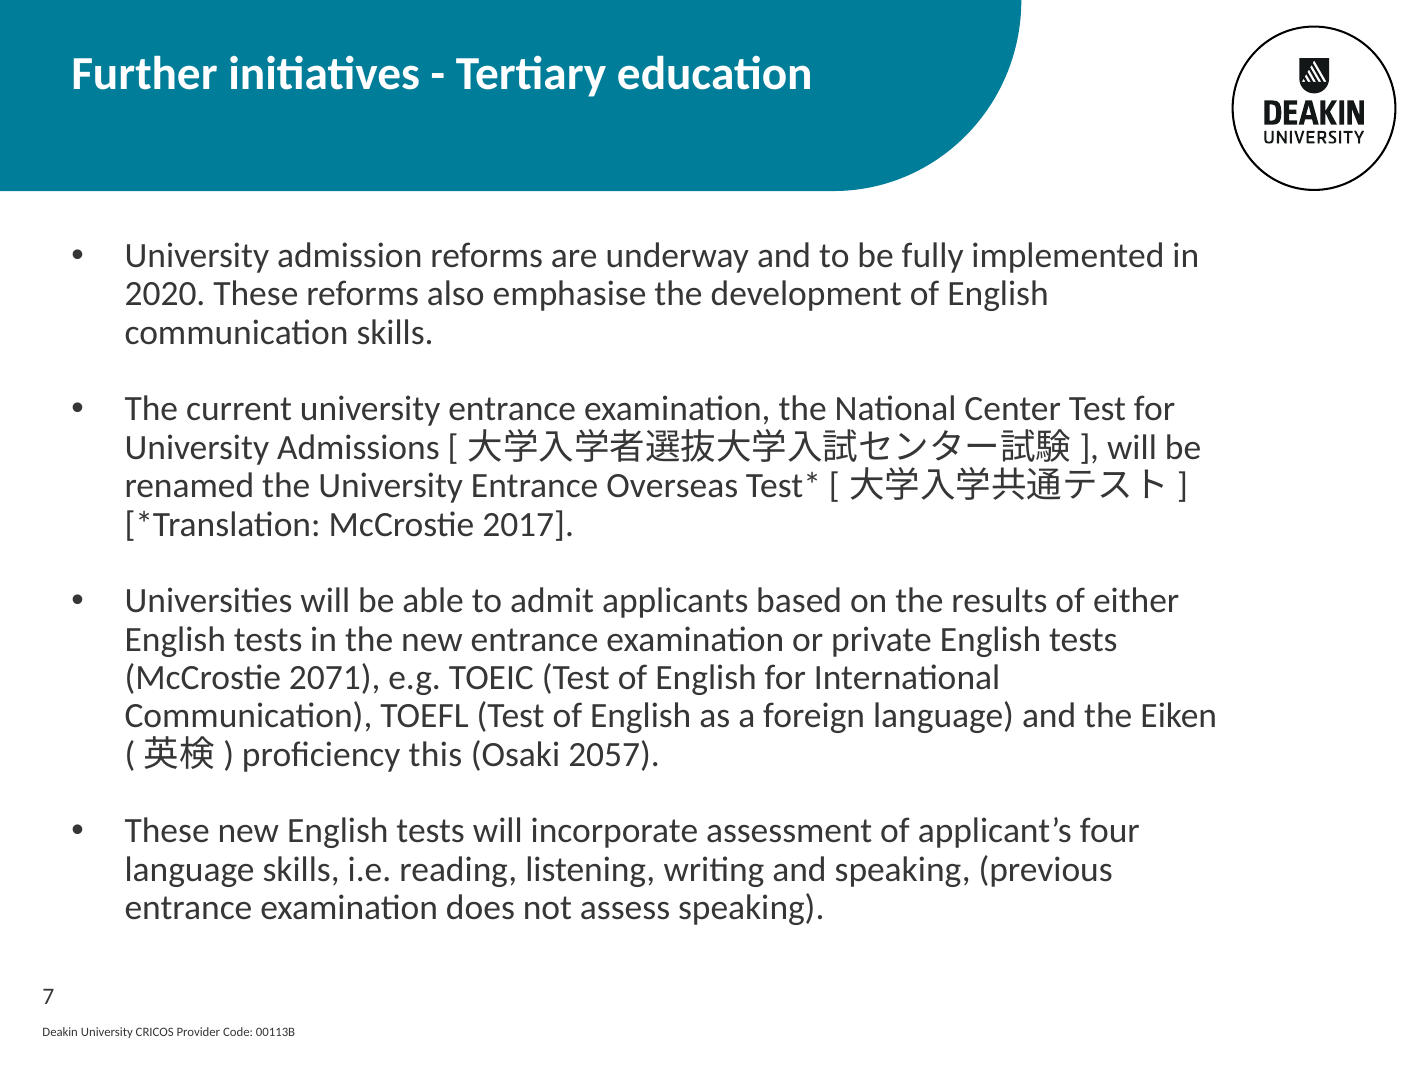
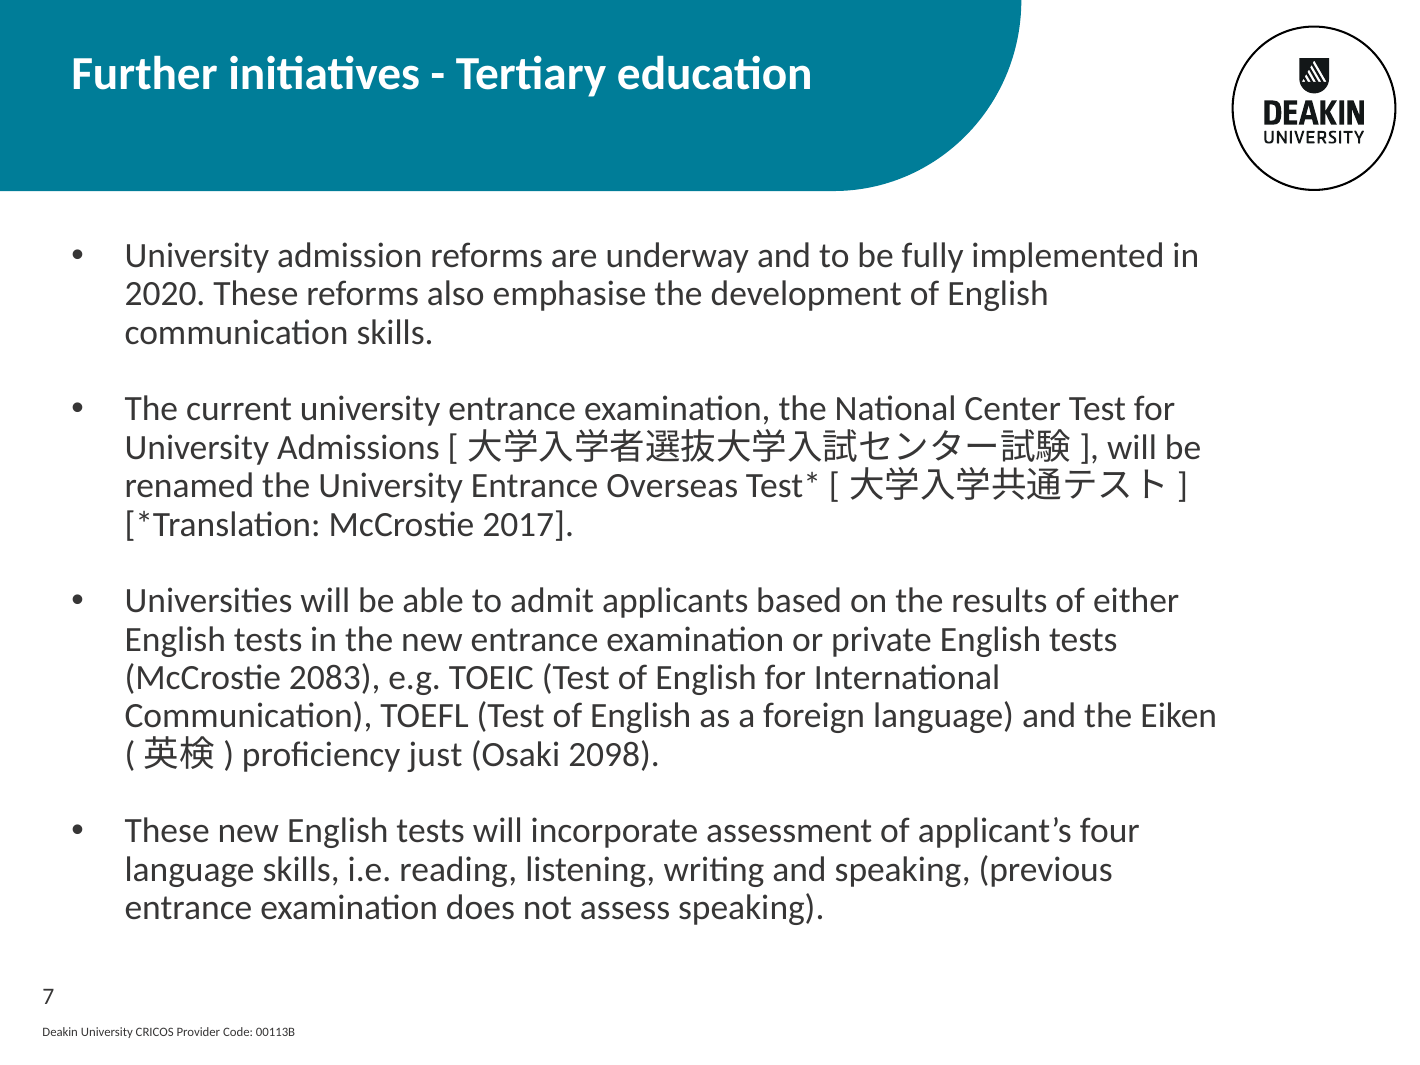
2071: 2071 -> 2083
this: this -> just
2057: 2057 -> 2098
